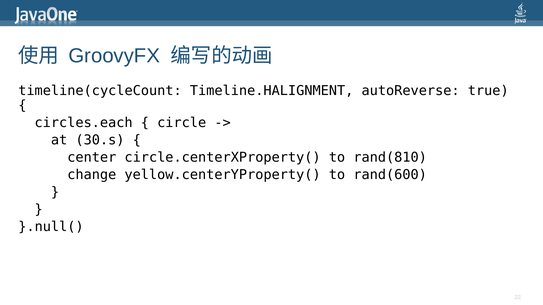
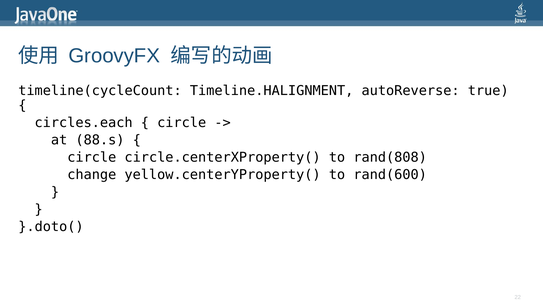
30.s: 30.s -> 88.s
center at (92, 158): center -> circle
rand(810: rand(810 -> rand(808
}.null(: }.null( -> }.doto(
